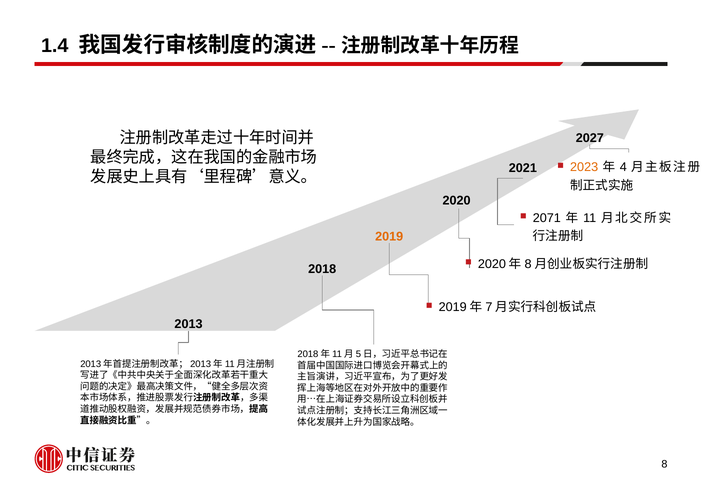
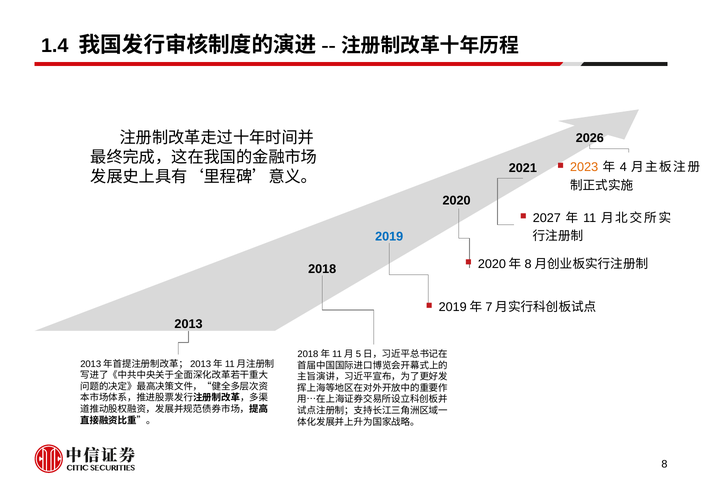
2027: 2027 -> 2026
2071: 2071 -> 2027
2019 colour: orange -> blue
